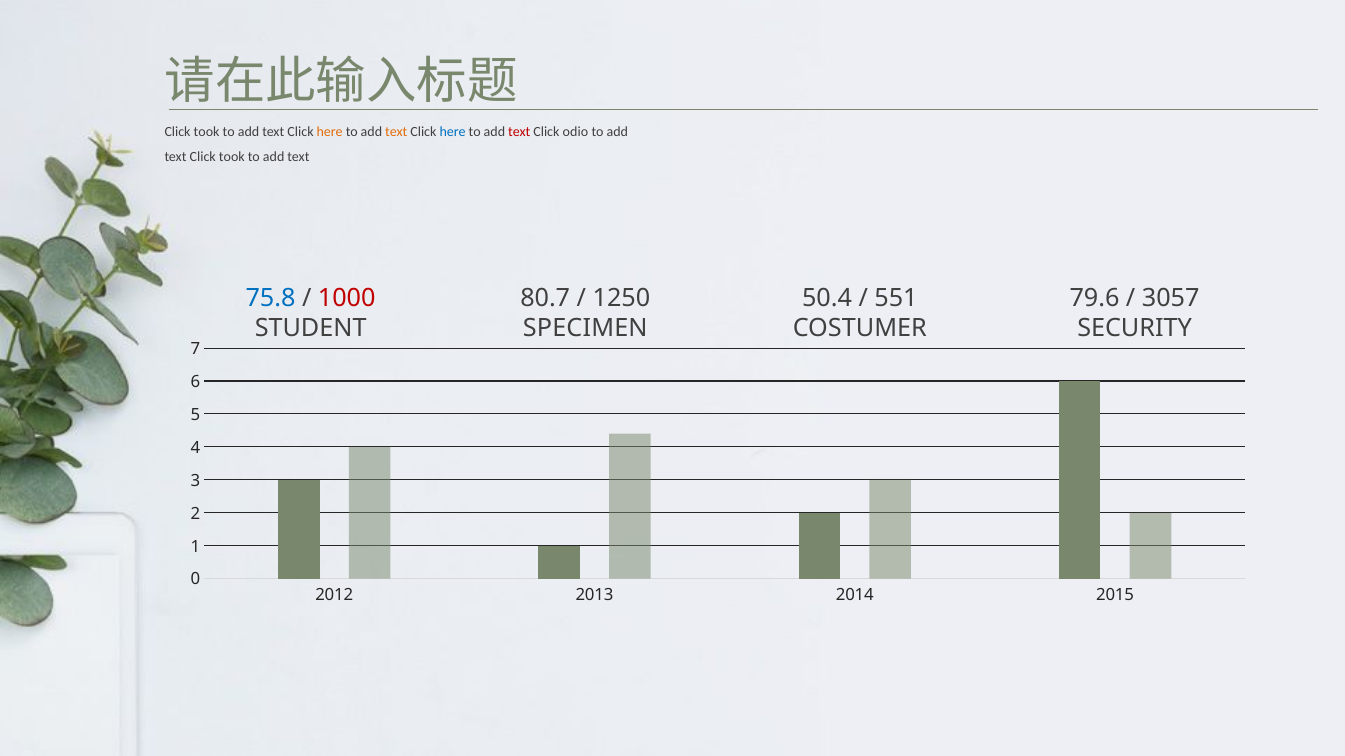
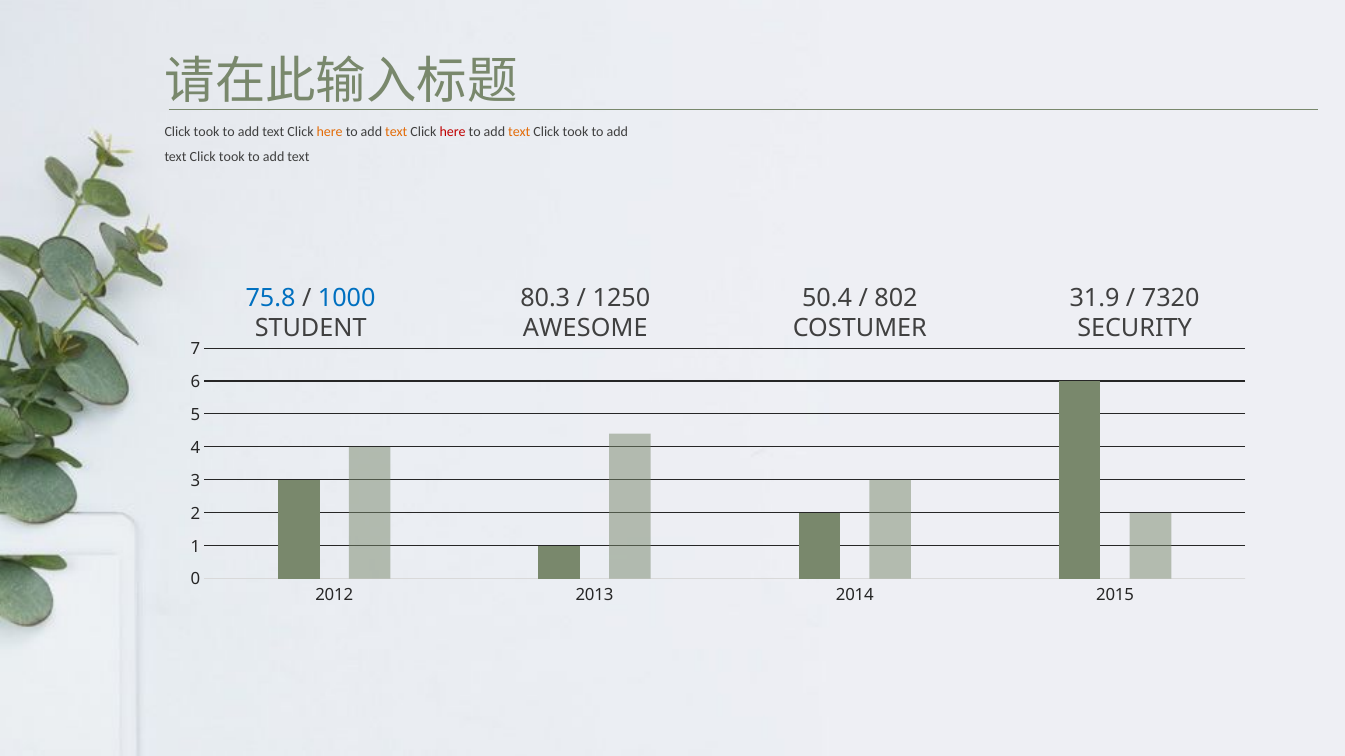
here at (453, 132) colour: blue -> red
text at (519, 132) colour: red -> orange
odio at (576, 132): odio -> took
1000 colour: red -> blue
80.7: 80.7 -> 80.3
551: 551 -> 802
79.6: 79.6 -> 31.9
3057: 3057 -> 7320
SPECIMEN: SPECIMEN -> AWESOME
